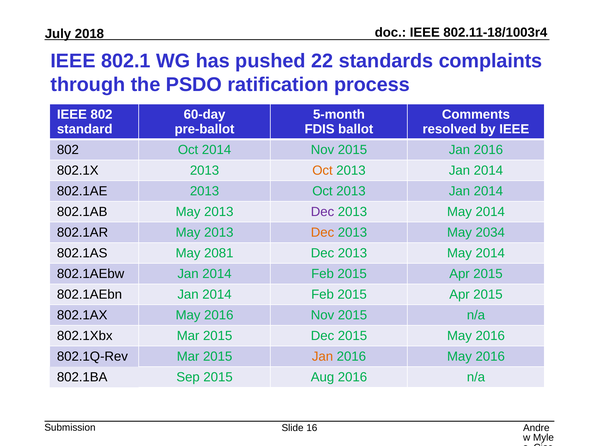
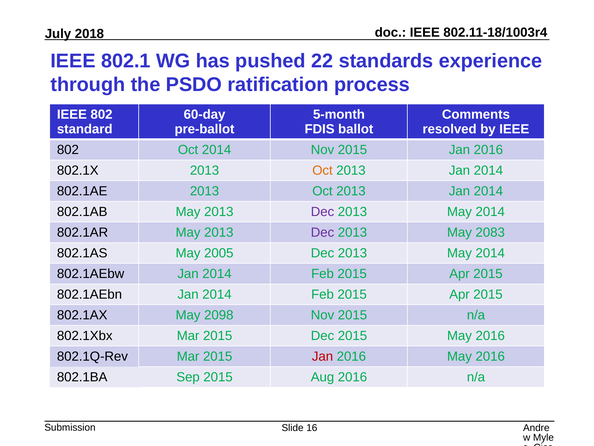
complaints: complaints -> experience
Dec at (323, 232) colour: orange -> purple
2034: 2034 -> 2083
2081: 2081 -> 2005
802.1AX May 2016: 2016 -> 2098
Jan at (323, 356) colour: orange -> red
